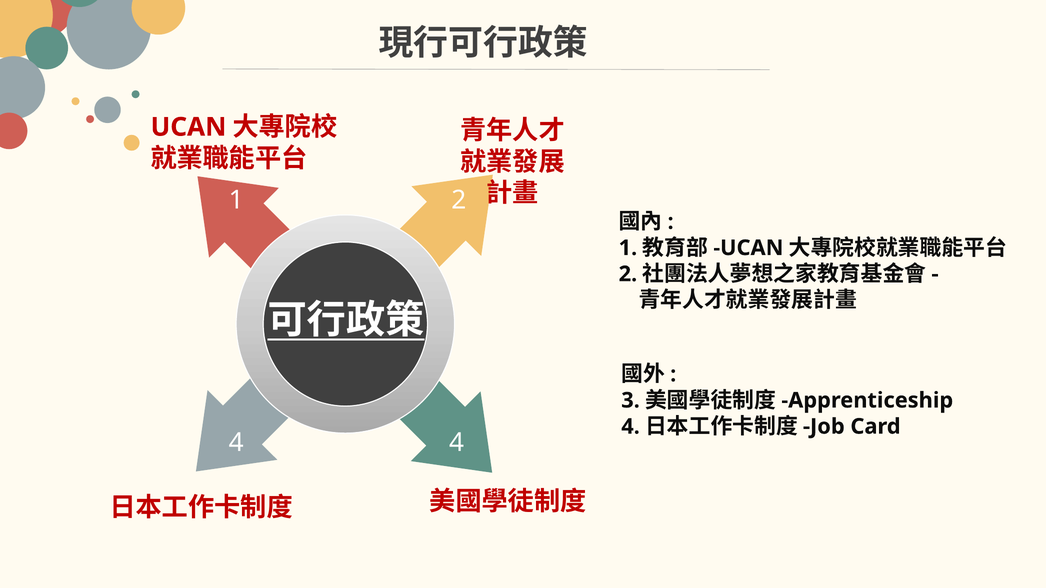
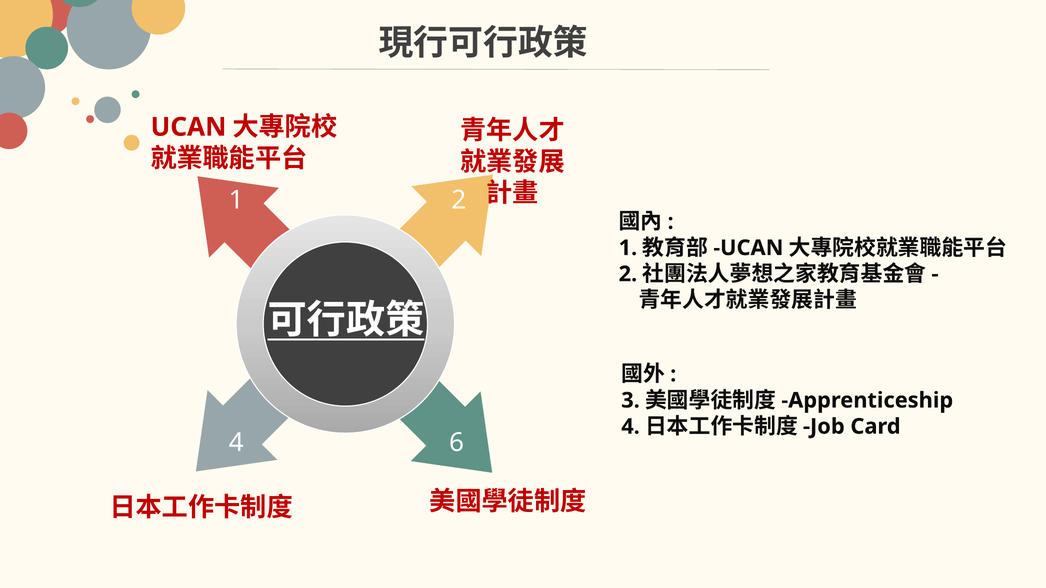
4 4: 4 -> 6
